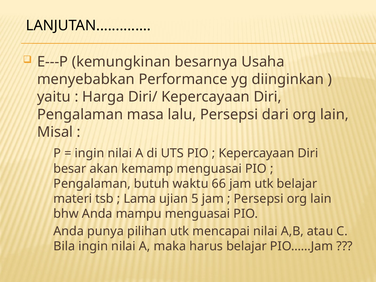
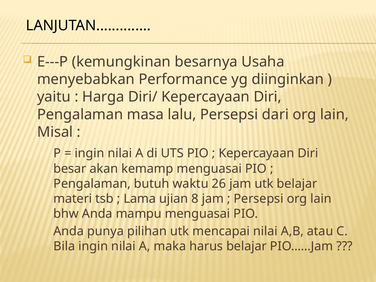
66: 66 -> 26
5: 5 -> 8
